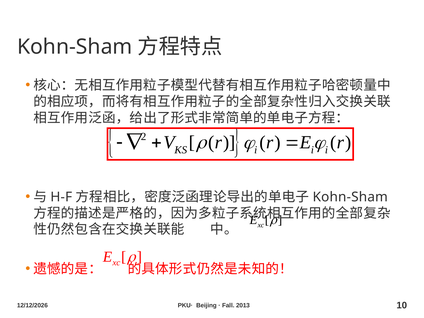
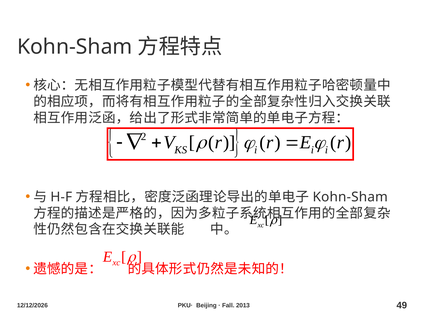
10: 10 -> 49
